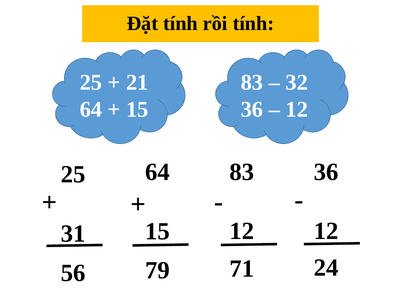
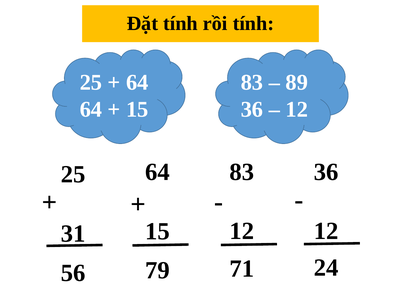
21 at (137, 82): 21 -> 64
32: 32 -> 89
